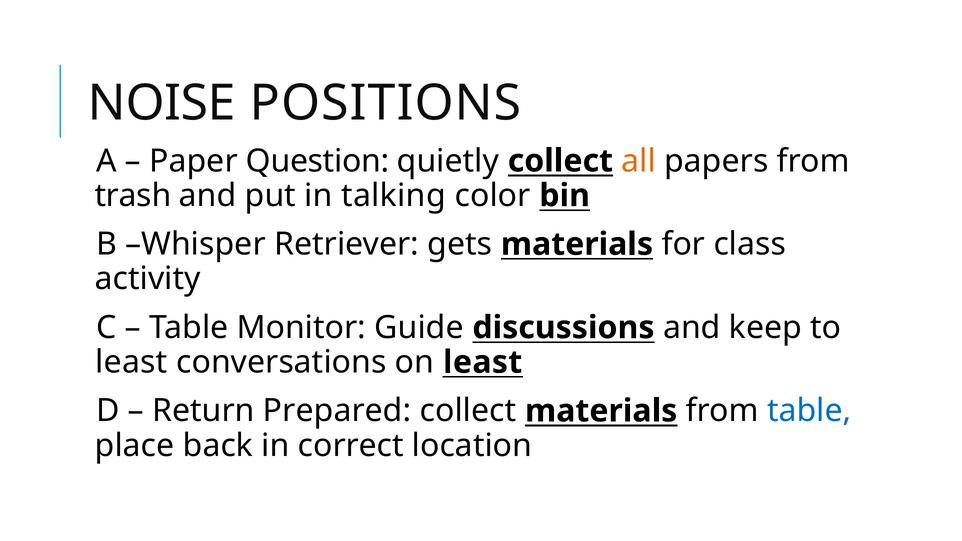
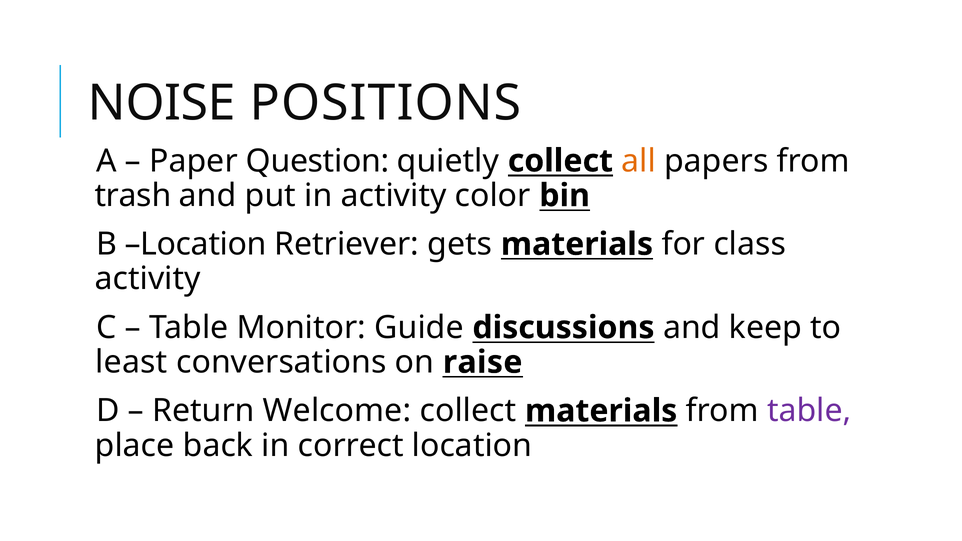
in talking: talking -> activity
B Whisper: Whisper -> Location
on least: least -> raise
Prepared: Prepared -> Welcome
table at (809, 411) colour: blue -> purple
